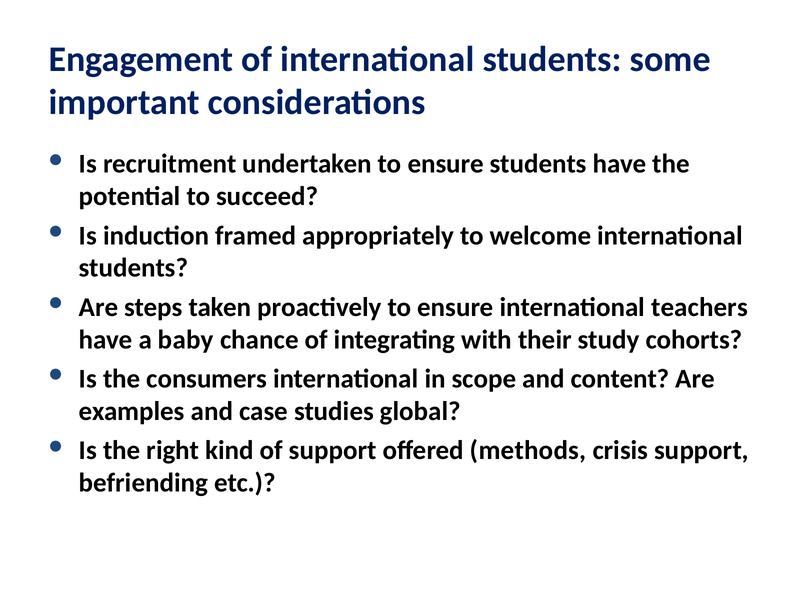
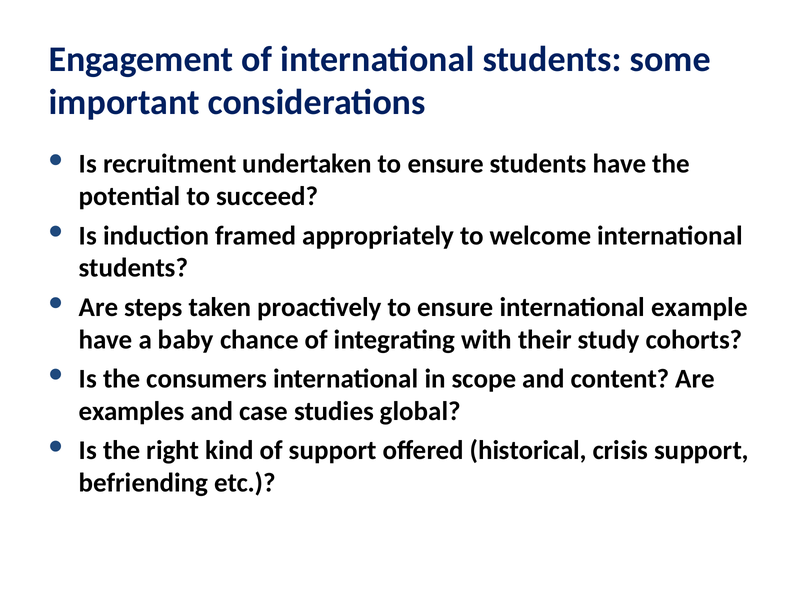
teachers: teachers -> example
methods: methods -> historical
